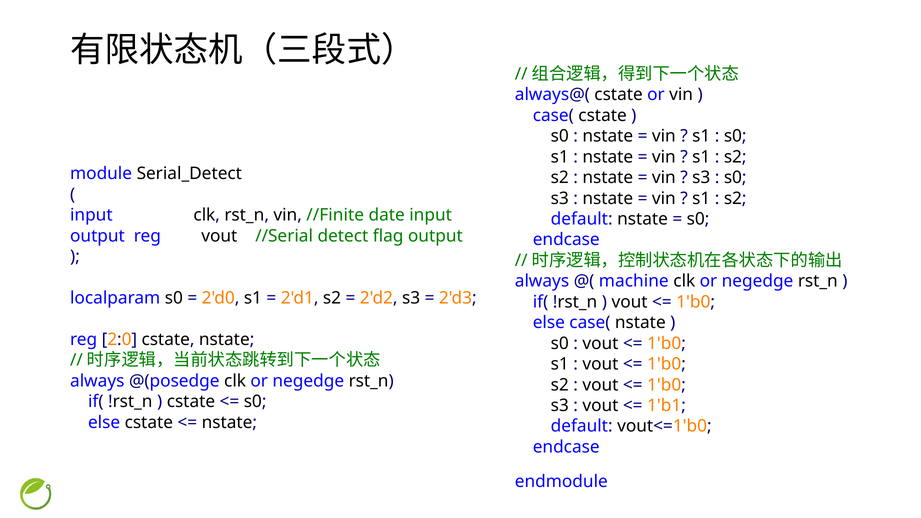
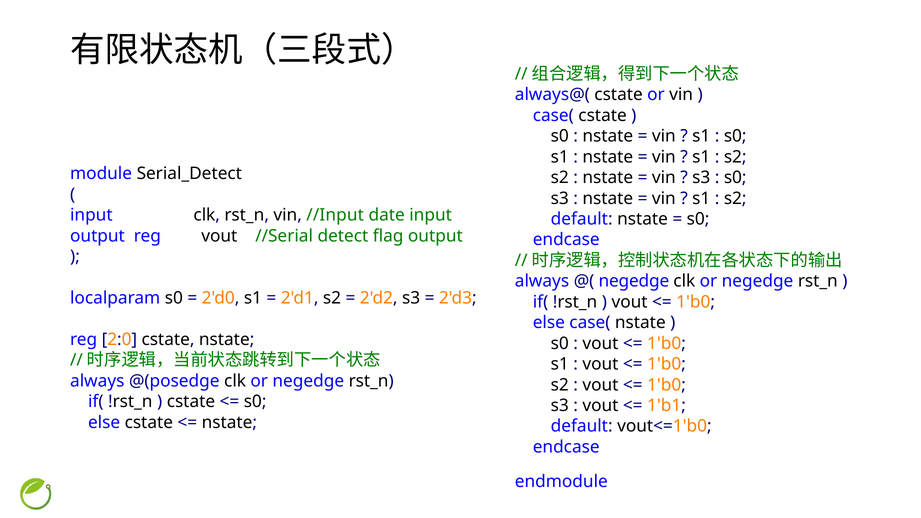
//Finite: //Finite -> //Input
machine at (634, 281): machine -> negedge
